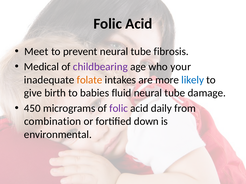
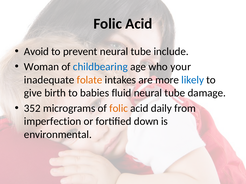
Meet: Meet -> Avoid
fibrosis: fibrosis -> include
Medical: Medical -> Woman
childbearing colour: purple -> blue
450: 450 -> 352
folic at (119, 109) colour: purple -> orange
combination: combination -> imperfection
